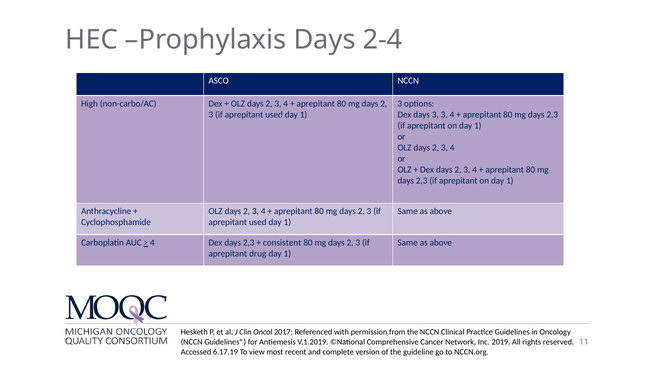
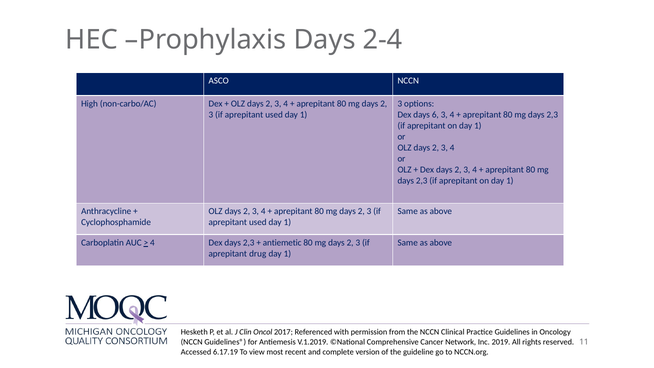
days 3: 3 -> 6
consistent: consistent -> antiemetic
